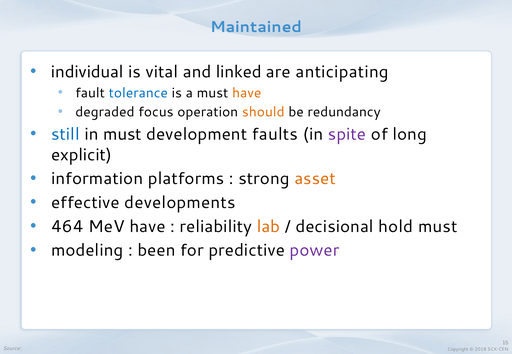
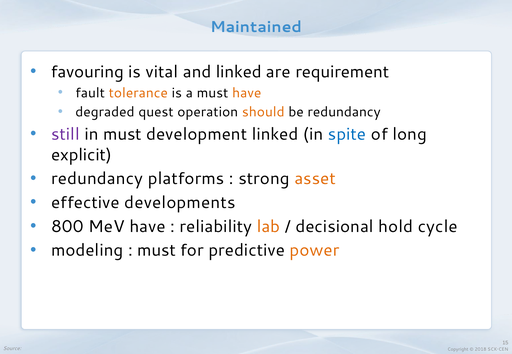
individual: individual -> favouring
anticipating: anticipating -> requirement
tolerance colour: blue -> orange
focus: focus -> quest
still colour: blue -> purple
development faults: faults -> linked
spite colour: purple -> blue
information at (97, 179): information -> redundancy
464: 464 -> 800
hold must: must -> cycle
been at (156, 251): been -> must
power colour: purple -> orange
